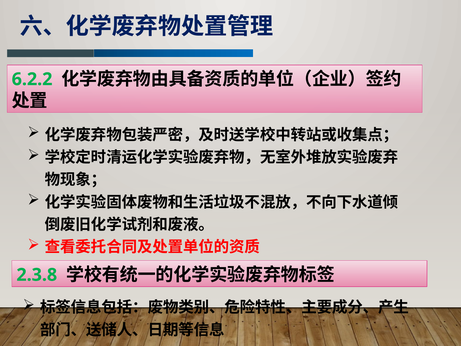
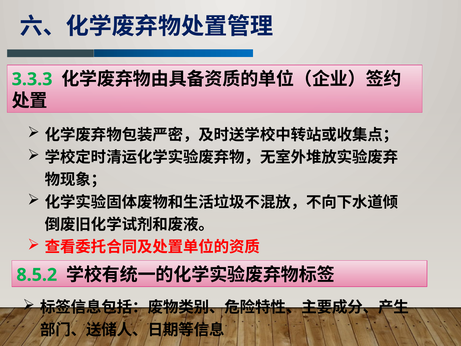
6.2.2: 6.2.2 -> 3.3.3
2.3.8: 2.3.8 -> 8.5.2
